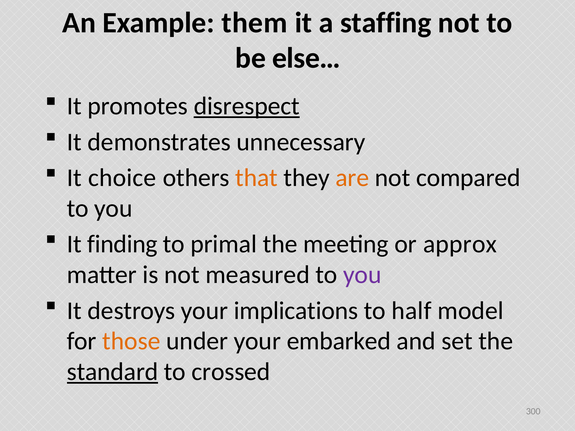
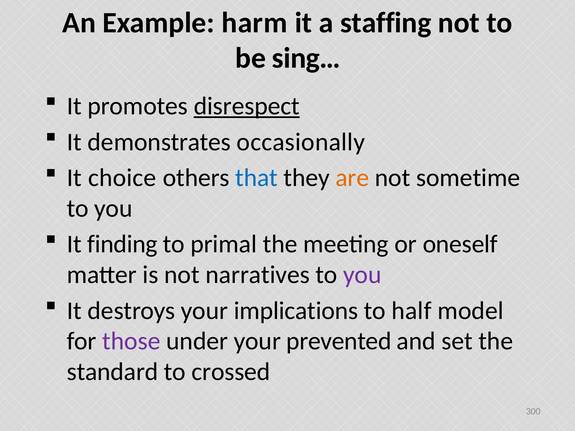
them: them -> harm
else…: else… -> sing…
unnecessary: unnecessary -> occasionally
that colour: orange -> blue
compared: compared -> sometime
approx: approx -> oneself
measured: measured -> narratives
those colour: orange -> purple
embarked: embarked -> prevented
standard underline: present -> none
